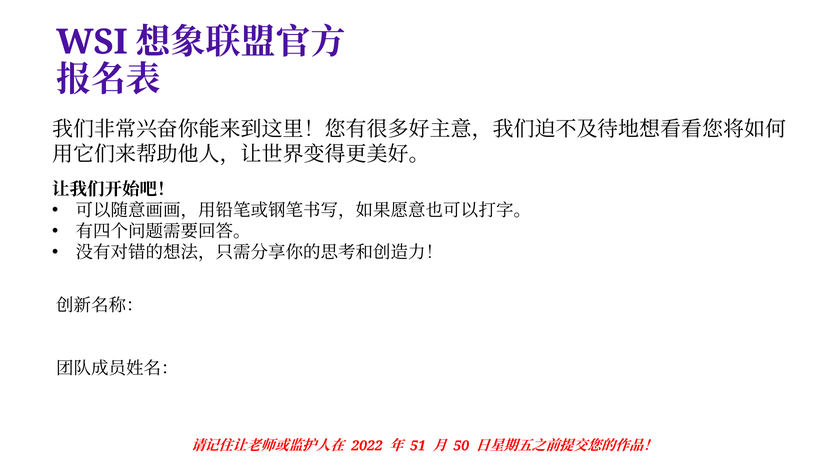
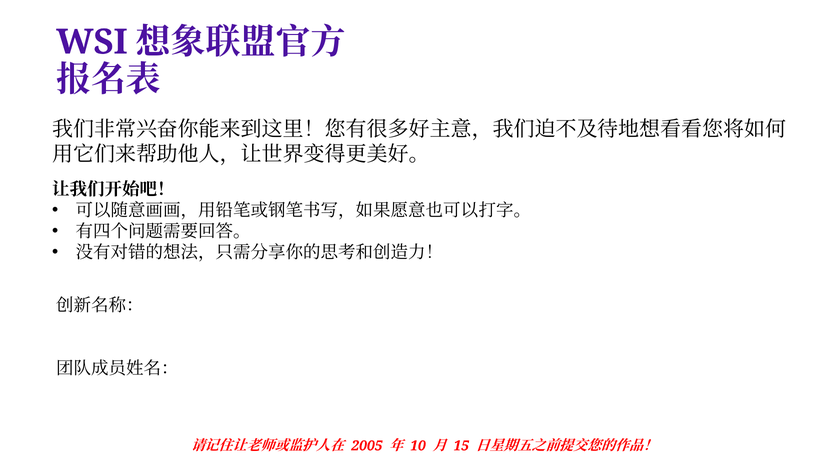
2022: 2022 -> 2005
51: 51 -> 10
50: 50 -> 15
